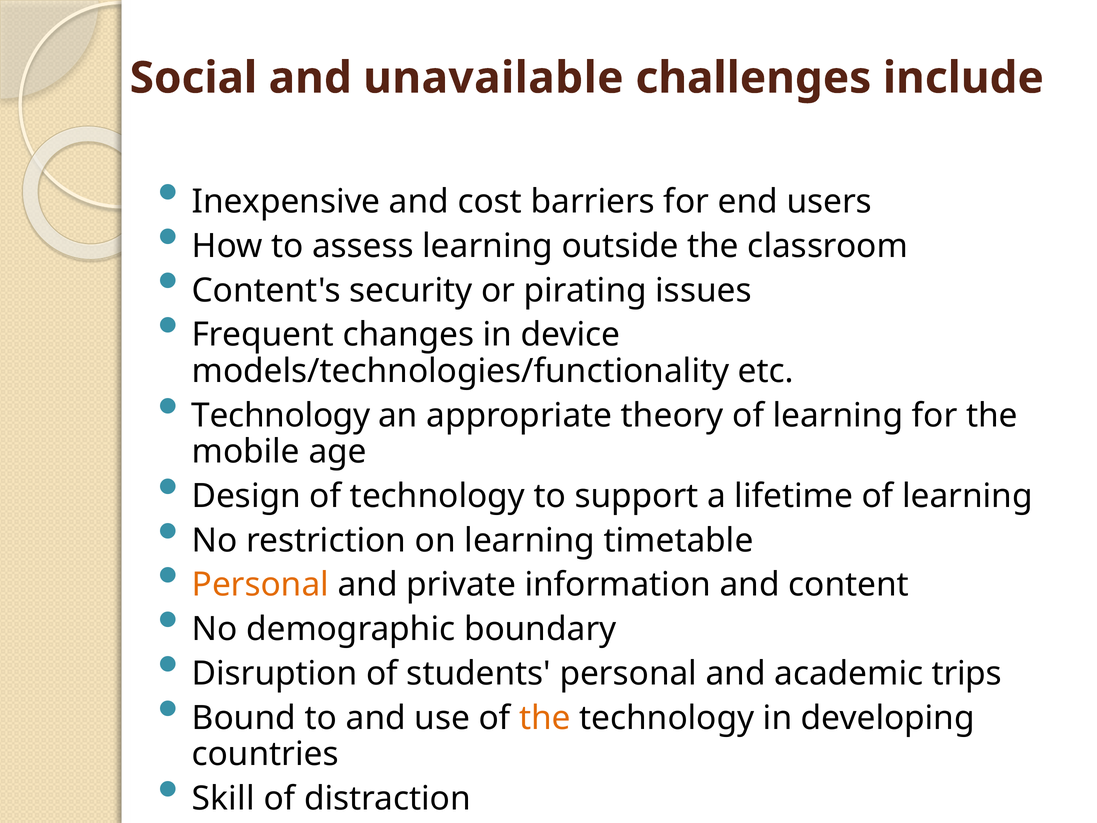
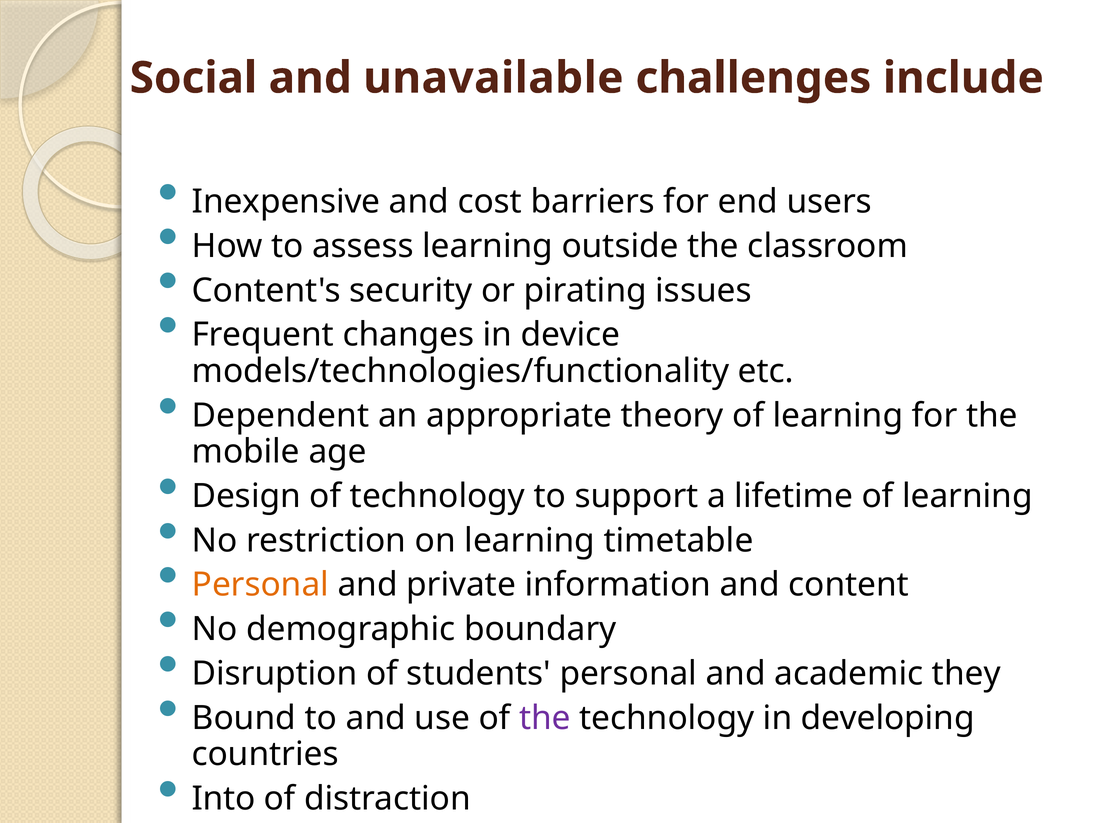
Technology at (281, 415): Technology -> Dependent
trips: trips -> they
the at (545, 718) colour: orange -> purple
Skill: Skill -> Into
